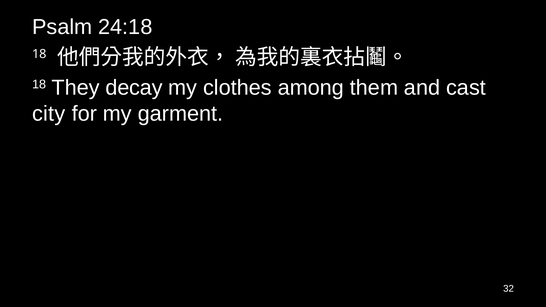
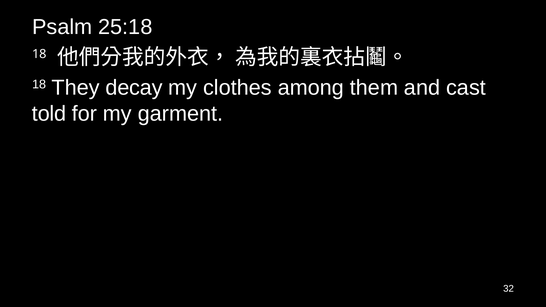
24:18: 24:18 -> 25:18
city: city -> told
